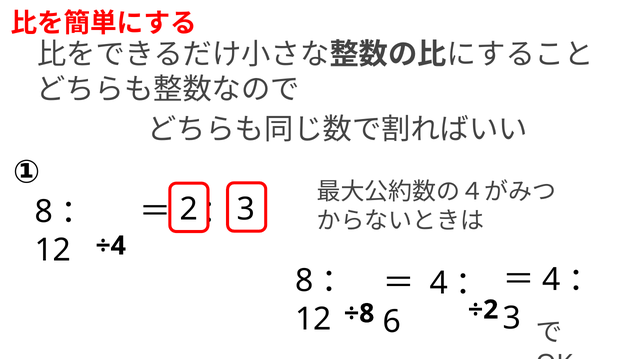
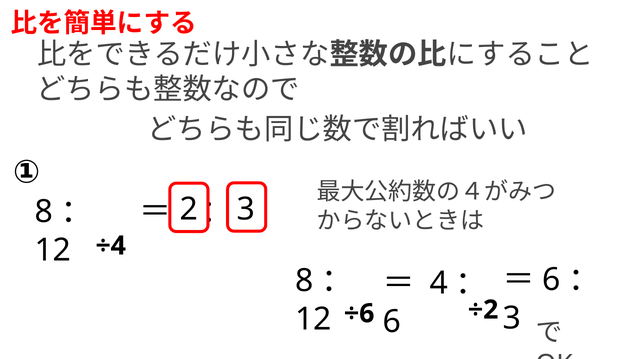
4 at (552, 280): 4 -> 6
÷8: ÷8 -> ÷6
